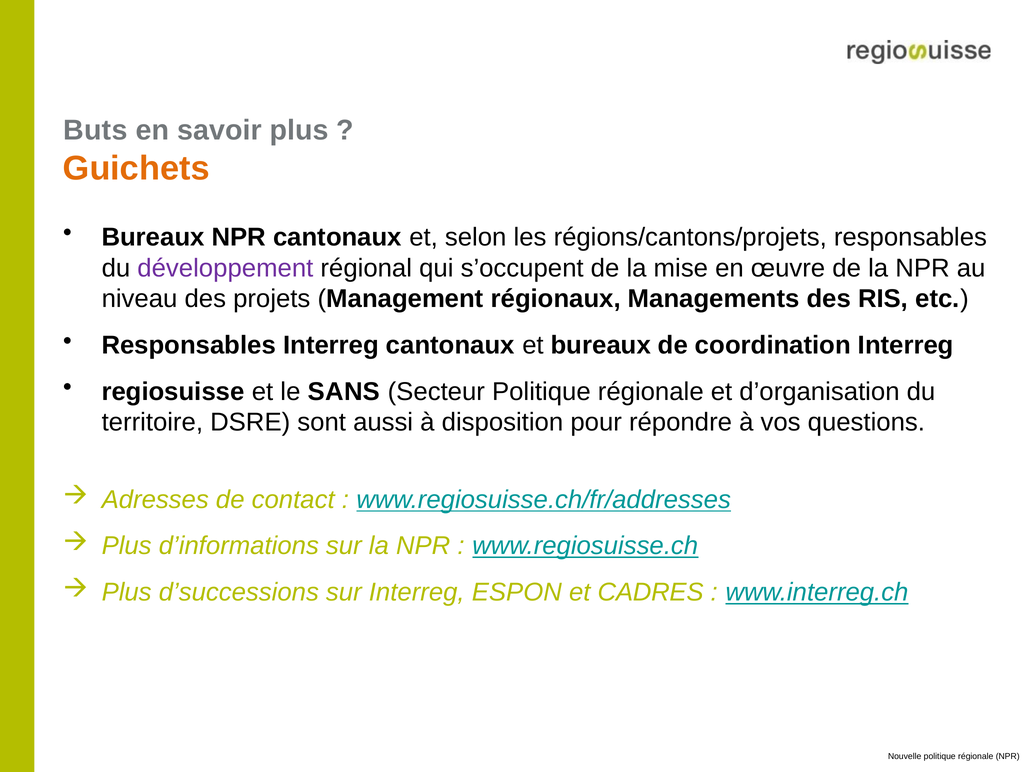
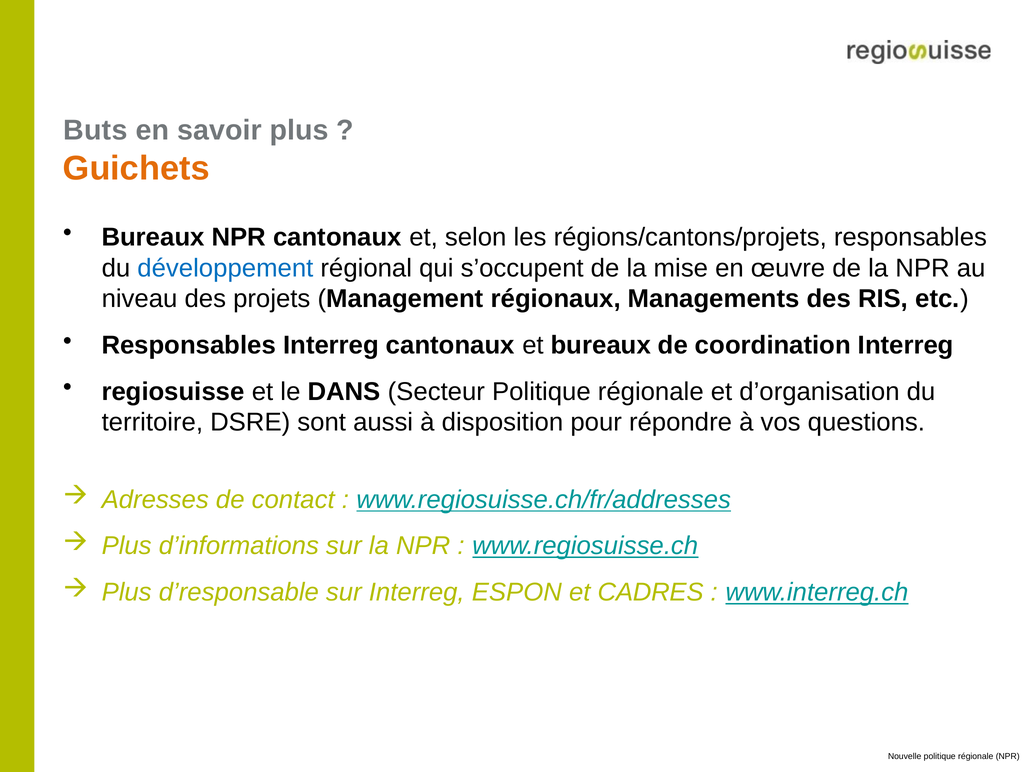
développement colour: purple -> blue
SANS: SANS -> DANS
d’successions: d’successions -> d’responsable
